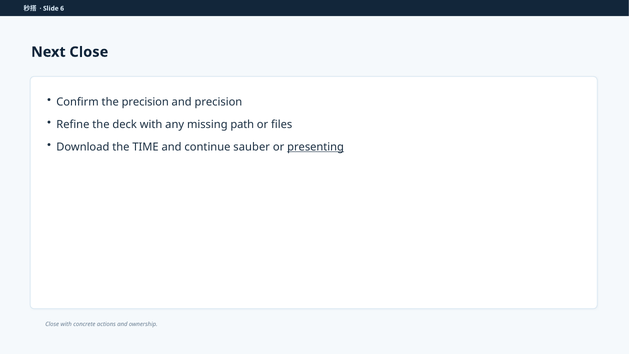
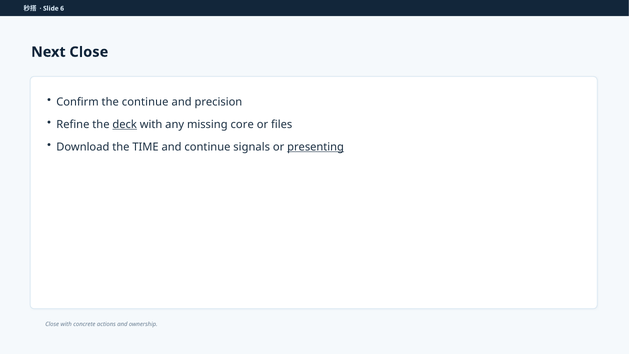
the precision: precision -> continue
deck underline: none -> present
path: path -> core
sauber: sauber -> signals
